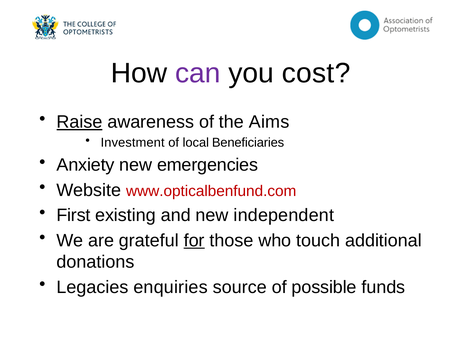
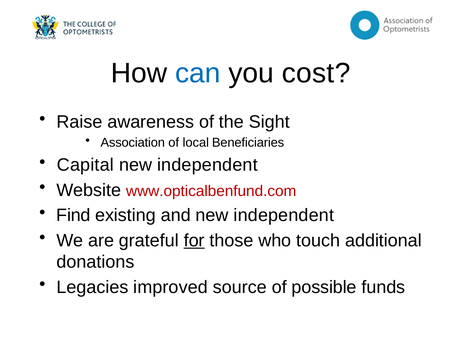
can colour: purple -> blue
Raise underline: present -> none
Aims: Aims -> Sight
Investment: Investment -> Association
Anxiety: Anxiety -> Capital
emergencies at (208, 165): emergencies -> independent
First: First -> Find
enquiries: enquiries -> improved
